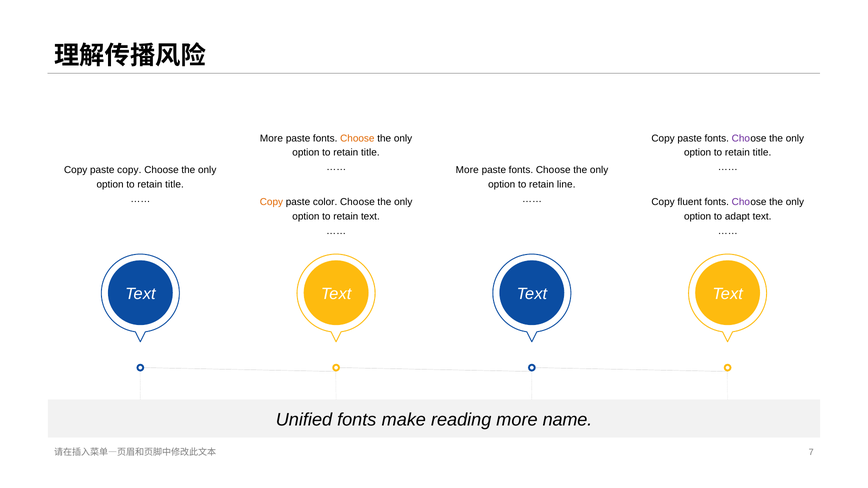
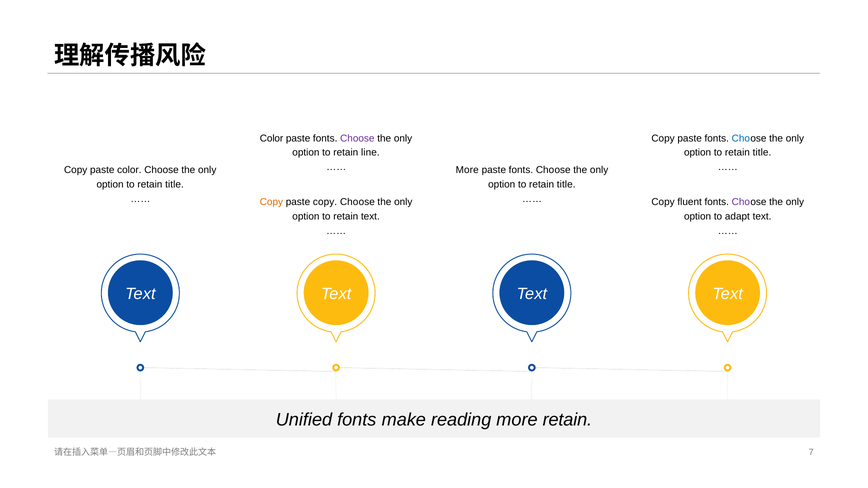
More at (271, 138): More -> Color
Choose at (357, 138) colour: orange -> purple
Cho at (741, 138) colour: purple -> blue
title at (370, 153): title -> line
paste copy: copy -> color
line at (566, 185): line -> title
paste color: color -> copy
more name: name -> retain
